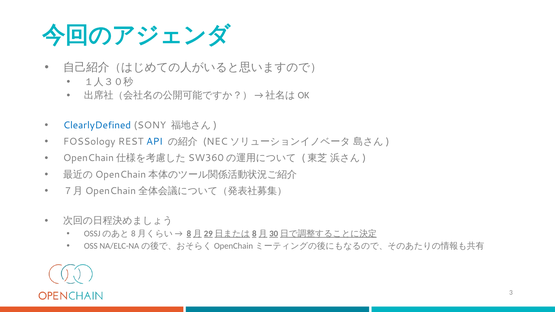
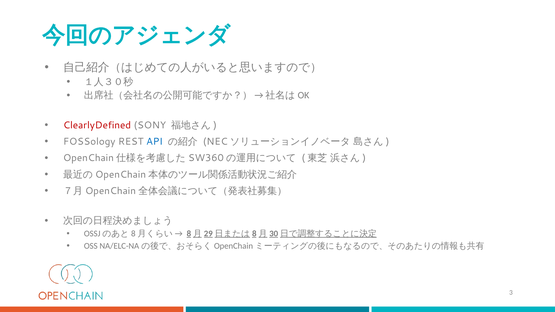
ClearlyDefined colour: blue -> red
